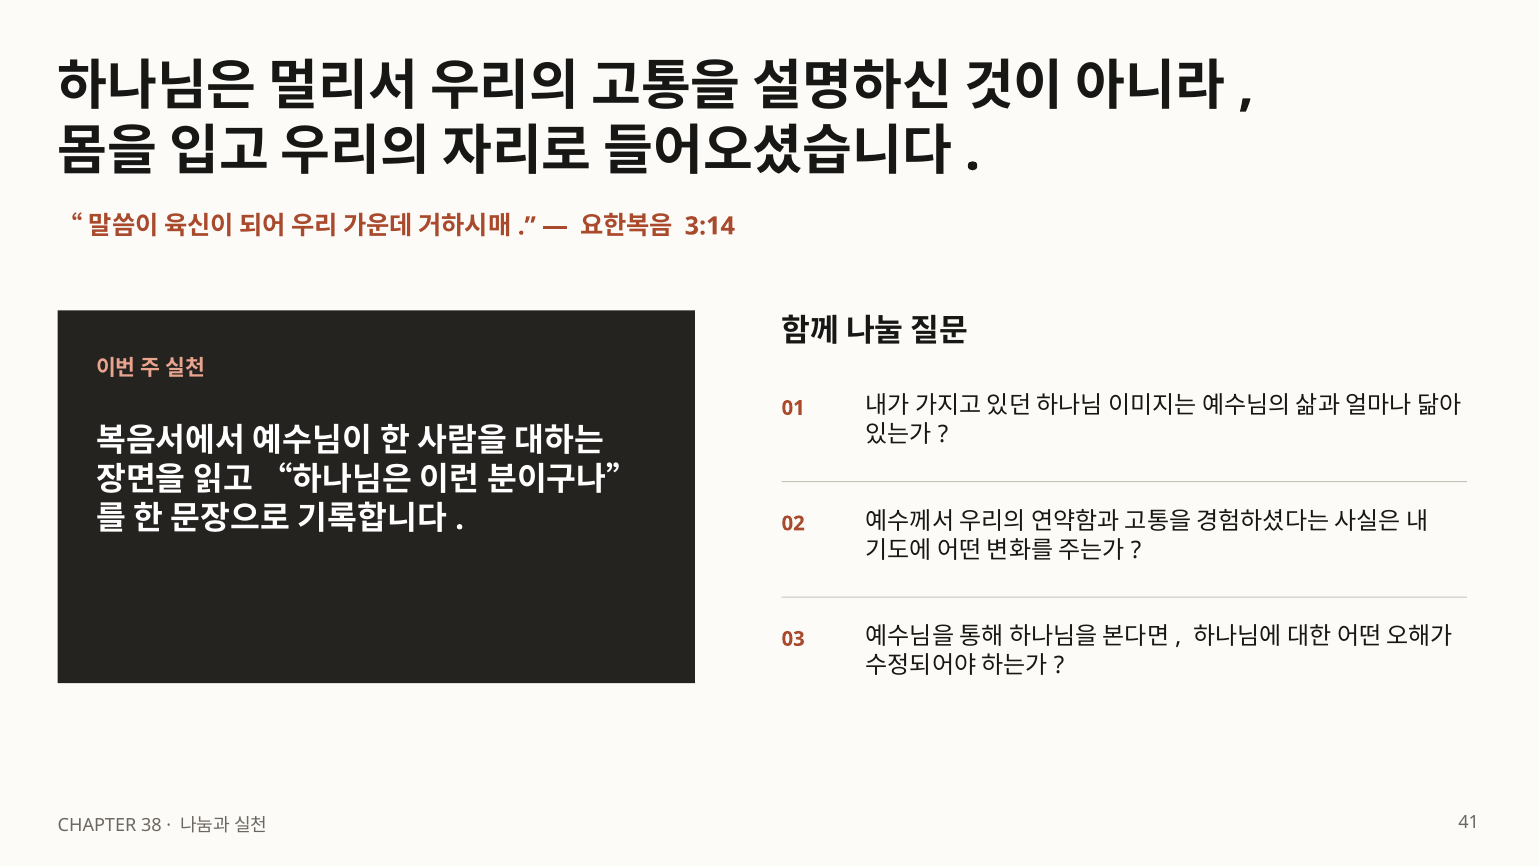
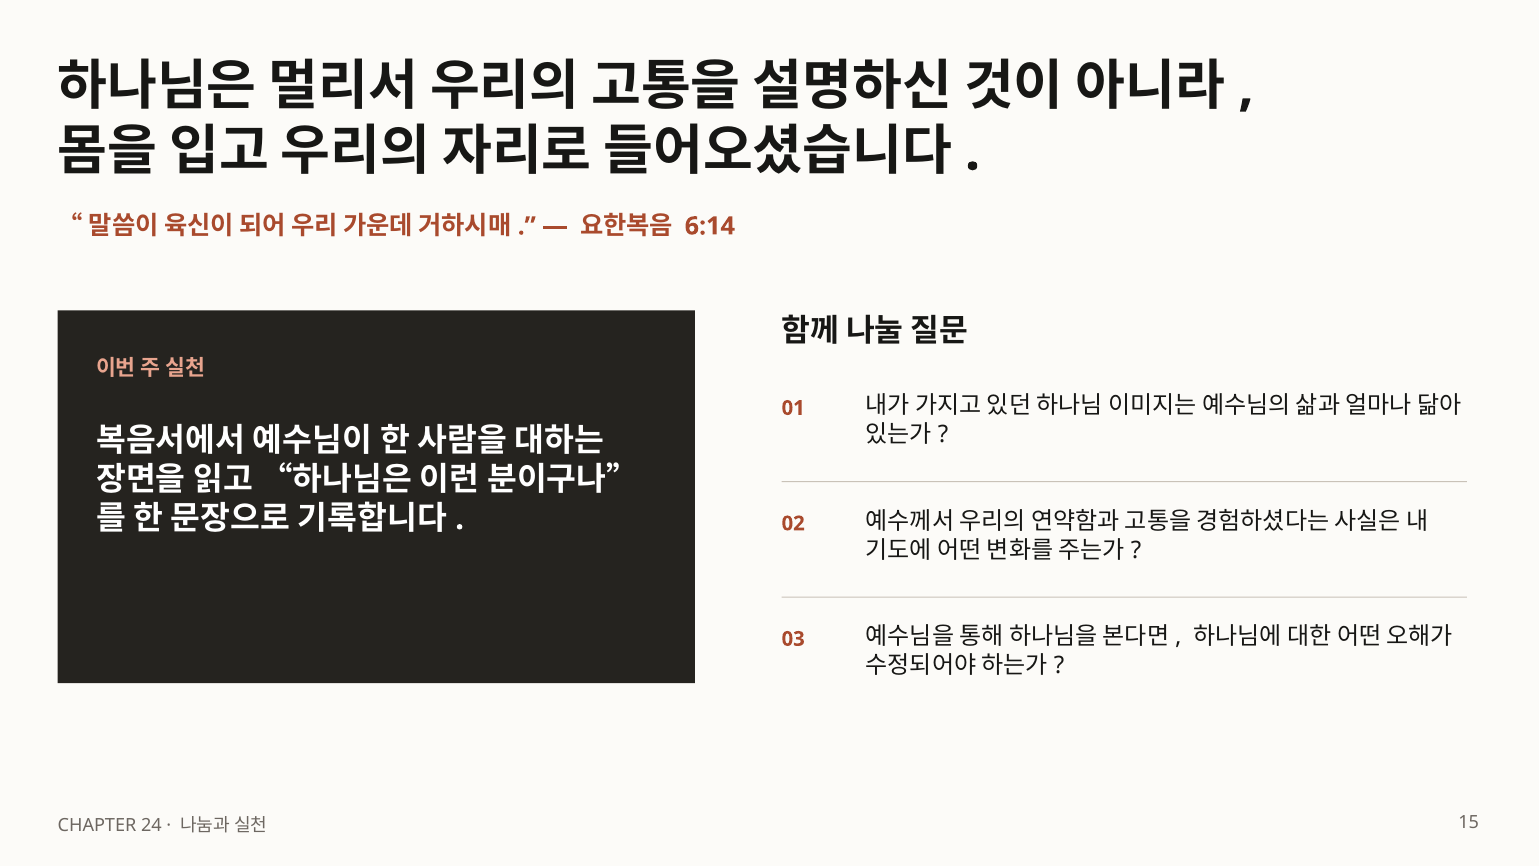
3:14: 3:14 -> 6:14
38: 38 -> 24
41: 41 -> 15
